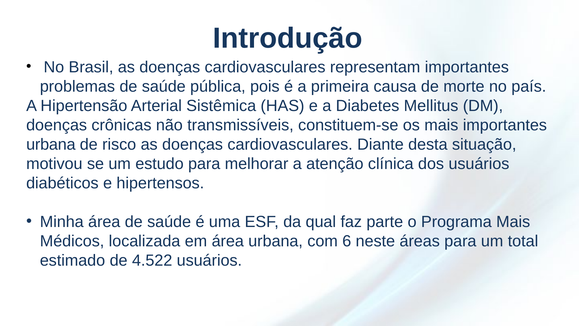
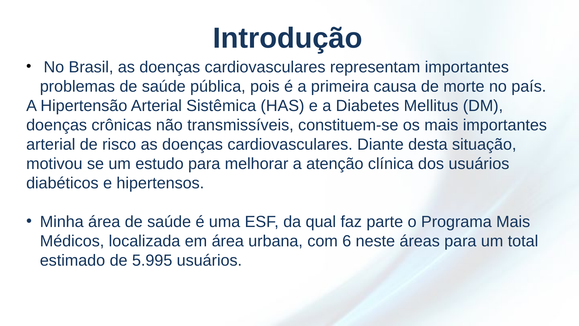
urbana at (51, 144): urbana -> arterial
4.522: 4.522 -> 5.995
